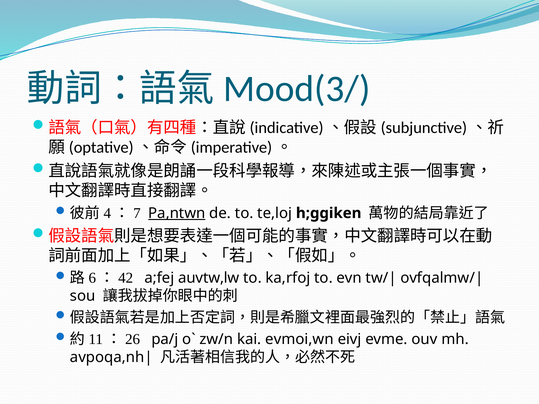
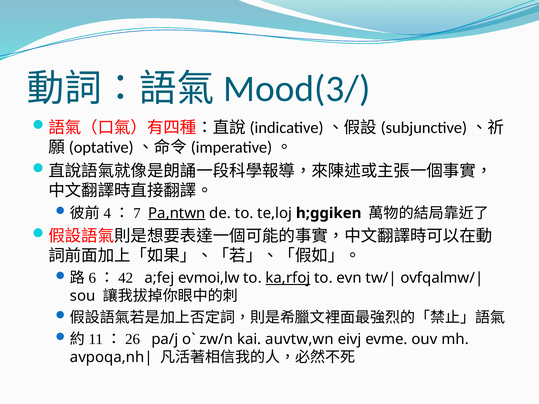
auvtw,lw: auvtw,lw -> evmoi,lw
ka,rfoj underline: none -> present
evmoi,wn: evmoi,wn -> auvtw,wn
